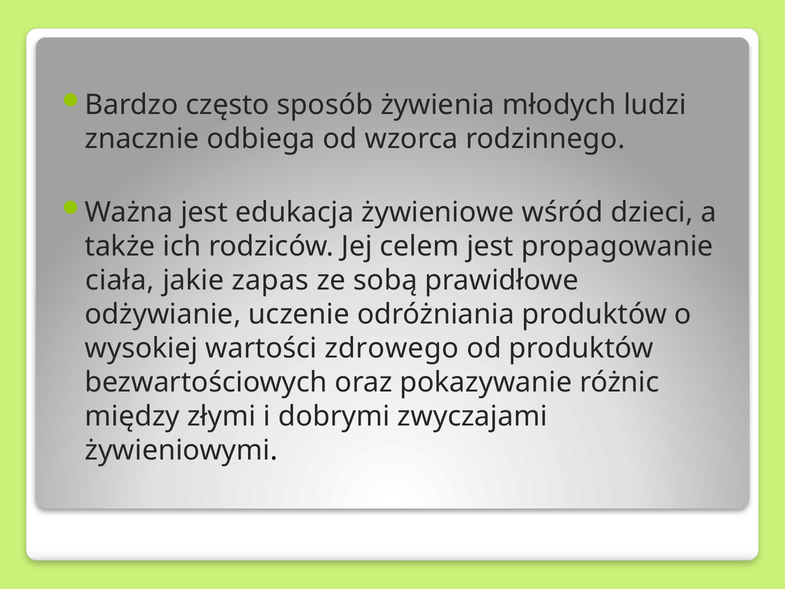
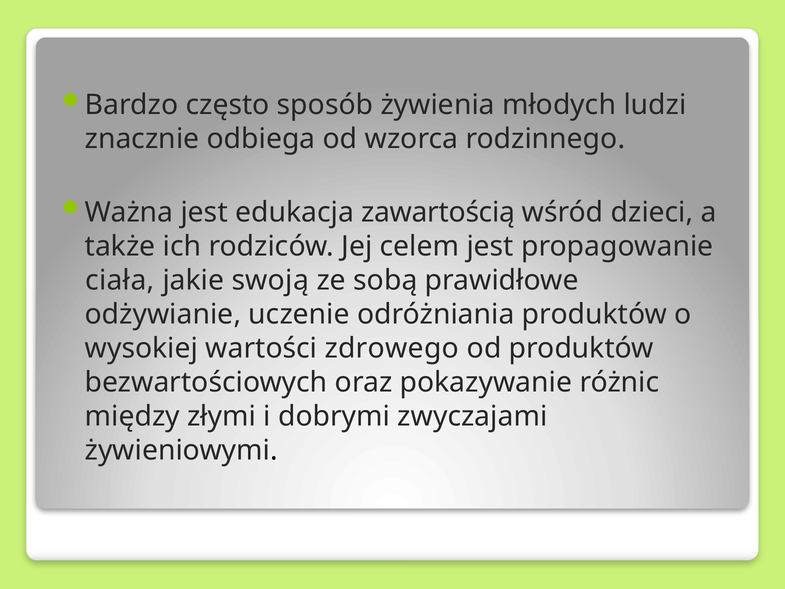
żywieniowe: żywieniowe -> zawartością
zapas: zapas -> swoją
